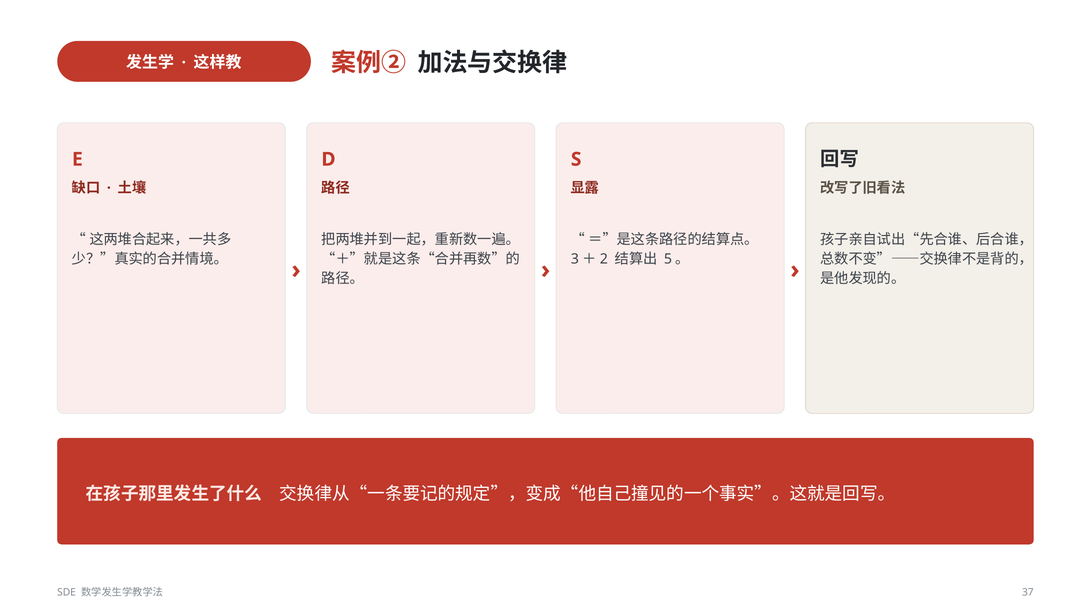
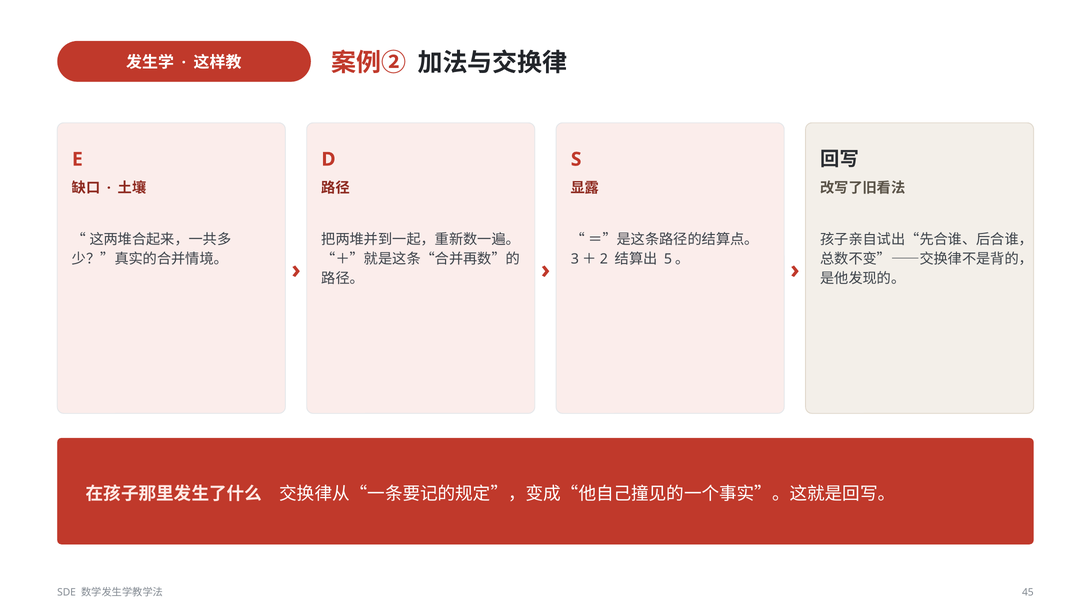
37: 37 -> 45
